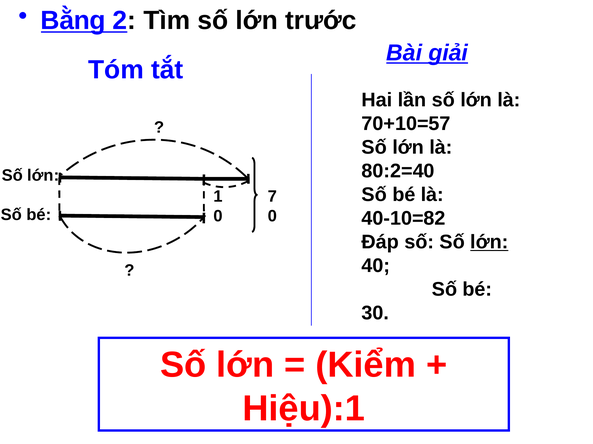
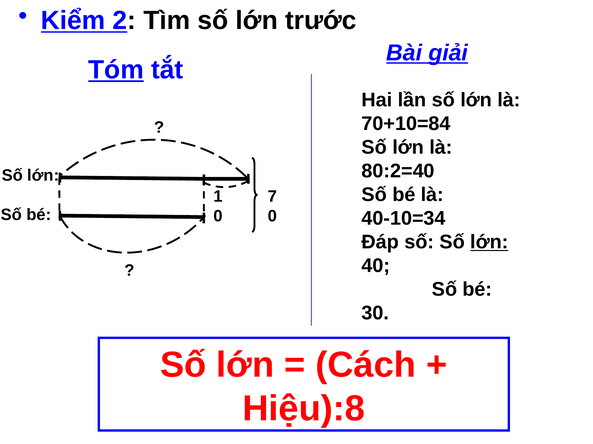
Bằng: Bằng -> Kiểm
Tóm underline: none -> present
70+10=57: 70+10=57 -> 70+10=84
40-10=82: 40-10=82 -> 40-10=34
Kiểm: Kiểm -> Cách
Hiệu):1: Hiệu):1 -> Hiệu):8
